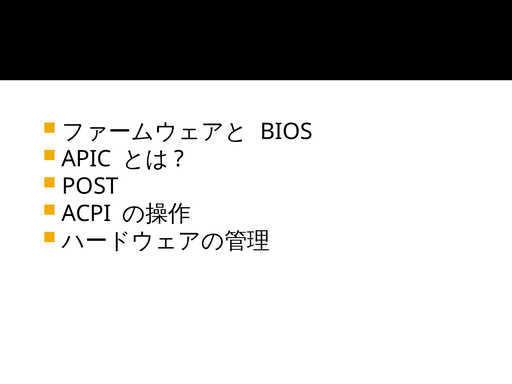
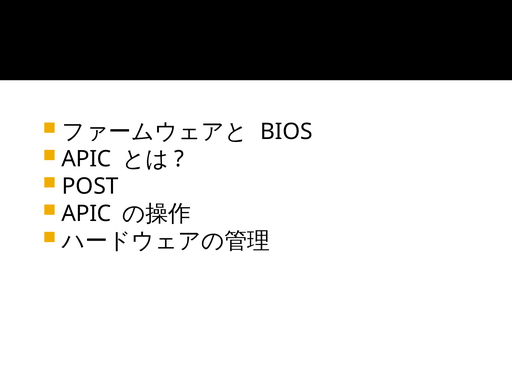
ACPI at (86, 214): ACPI -> APIC
